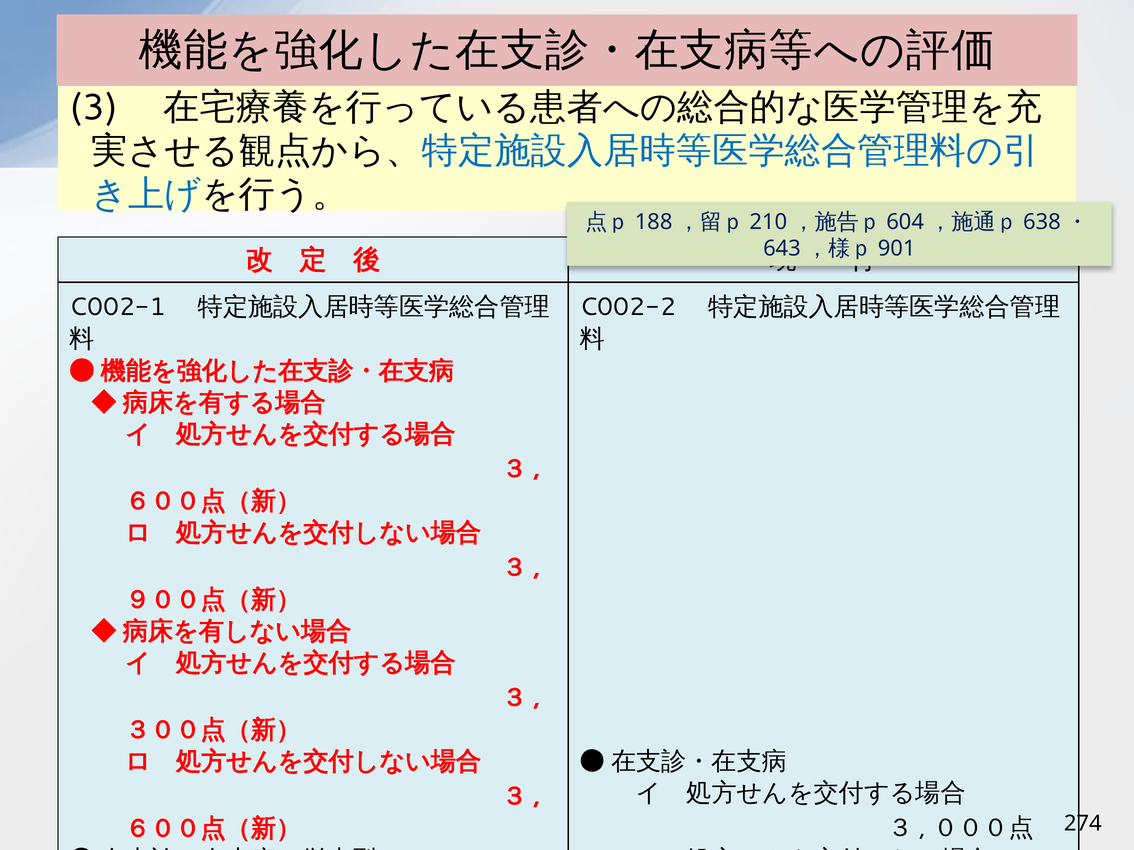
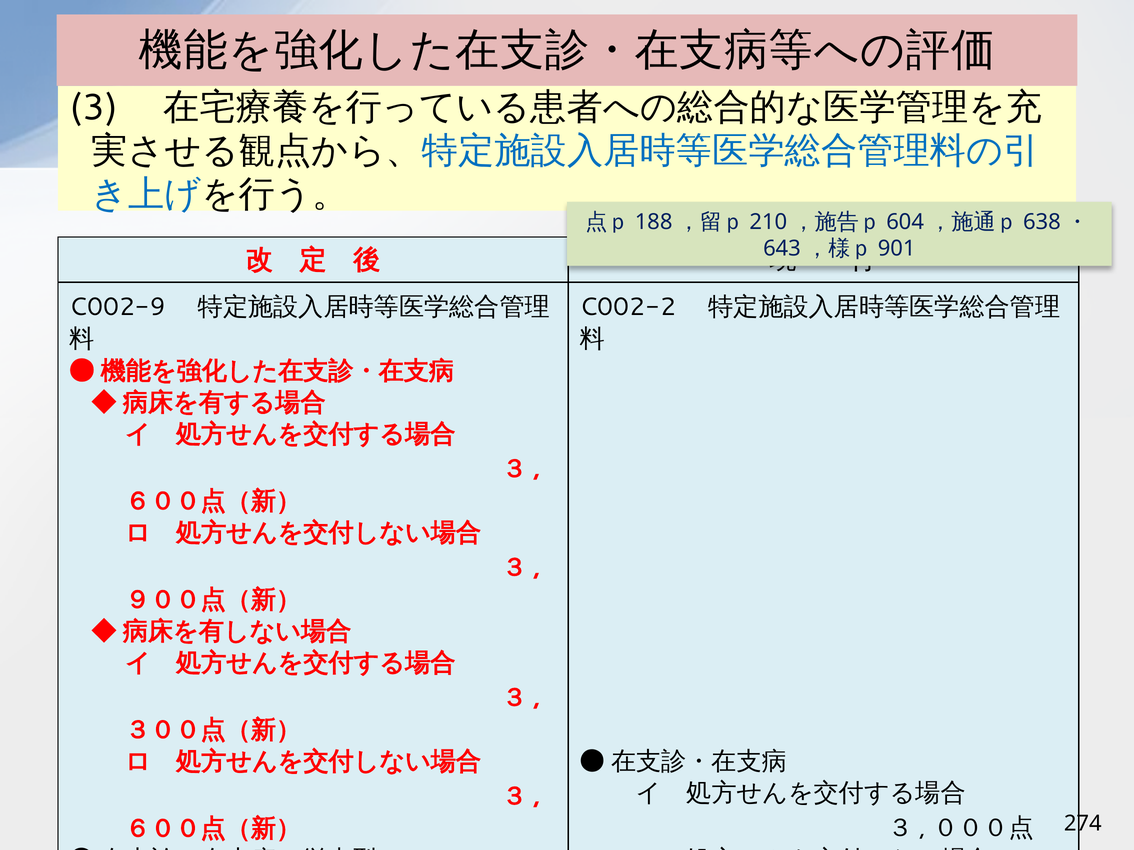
C002-1: C002-1 -> C002-9
